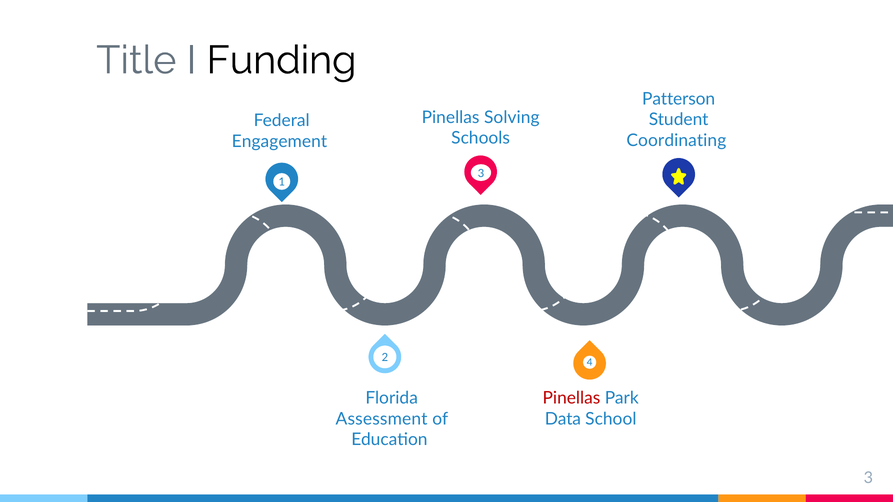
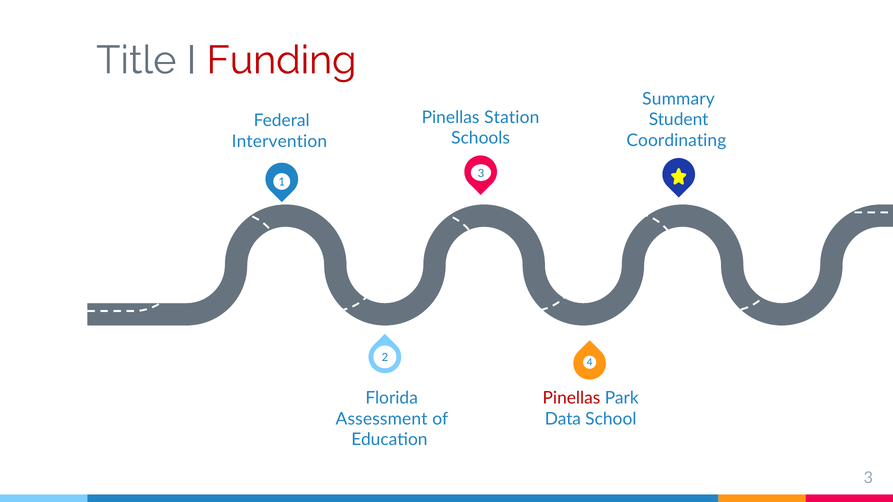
Funding colour: black -> red
Patterson: Patterson -> Summary
Solving: Solving -> Station
Engagement: Engagement -> Intervention
